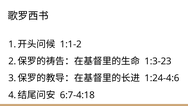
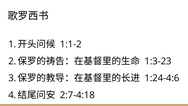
6:7-4:18: 6:7-4:18 -> 2:7-4:18
